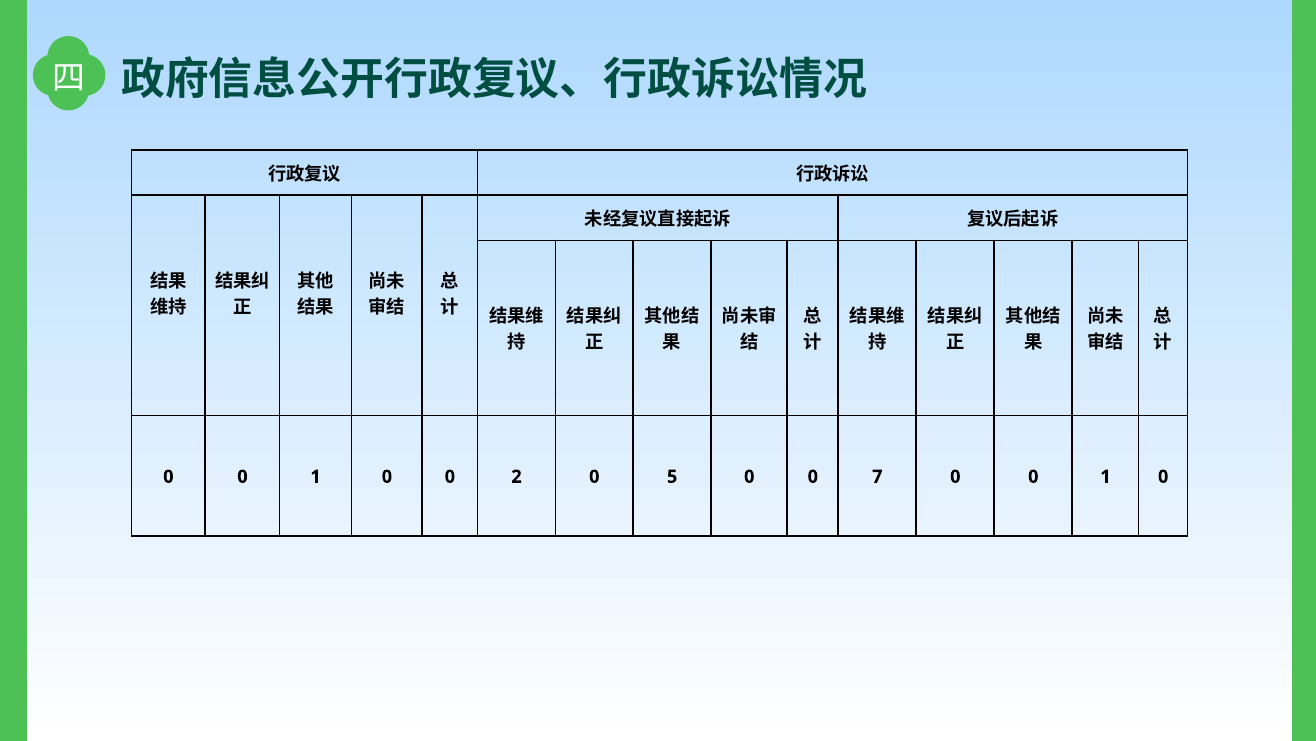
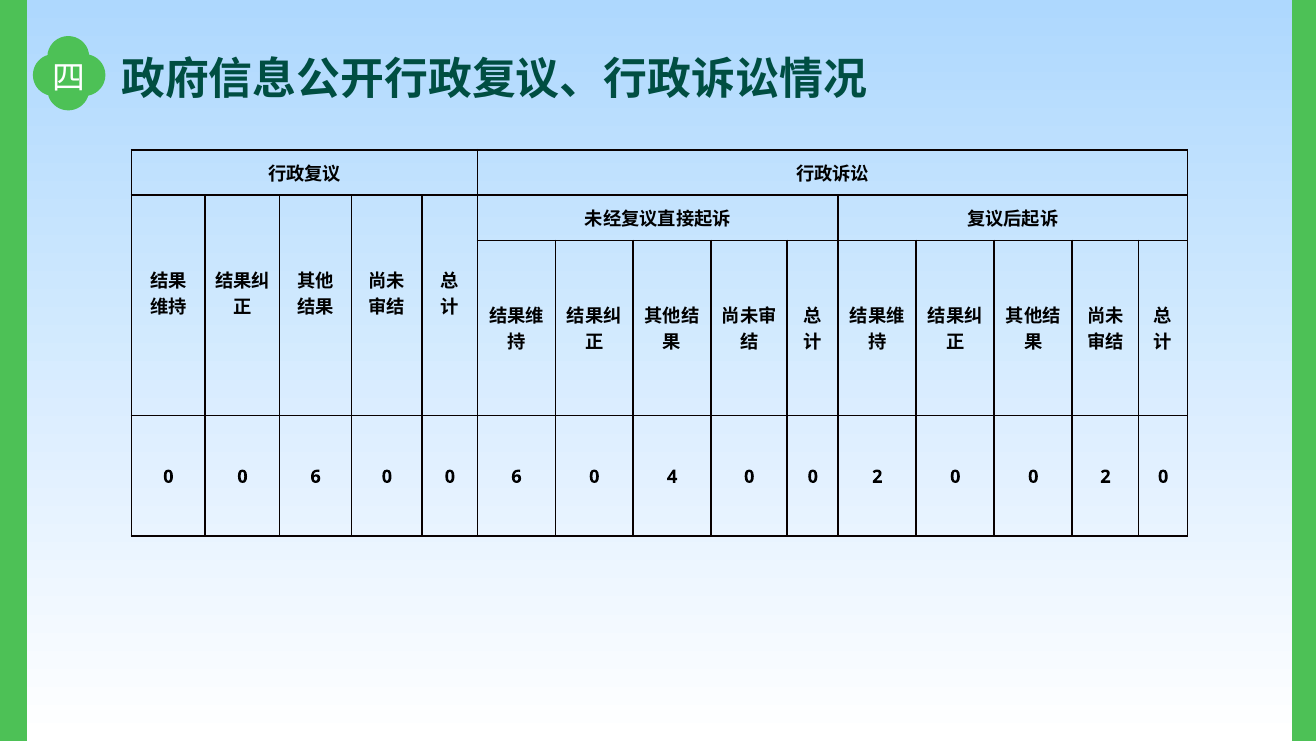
1 at (316, 476): 1 -> 6
2 at (517, 476): 2 -> 6
5: 5 -> 4
7 at (877, 476): 7 -> 2
1 at (1105, 476): 1 -> 2
